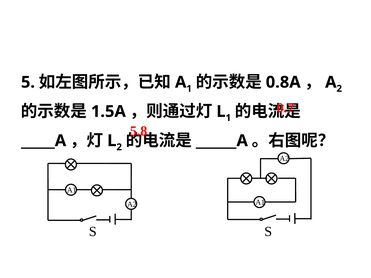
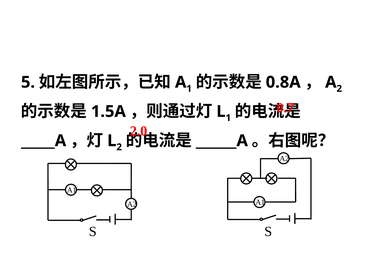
5.8: 5.8 -> 2.0
